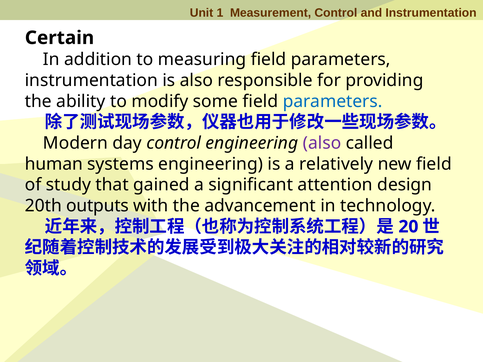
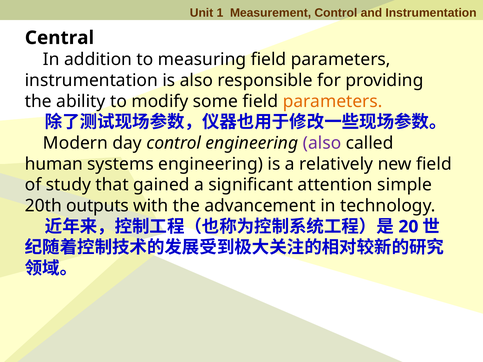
Certain: Certain -> Central
parameters at (333, 101) colour: blue -> orange
design: design -> simple
